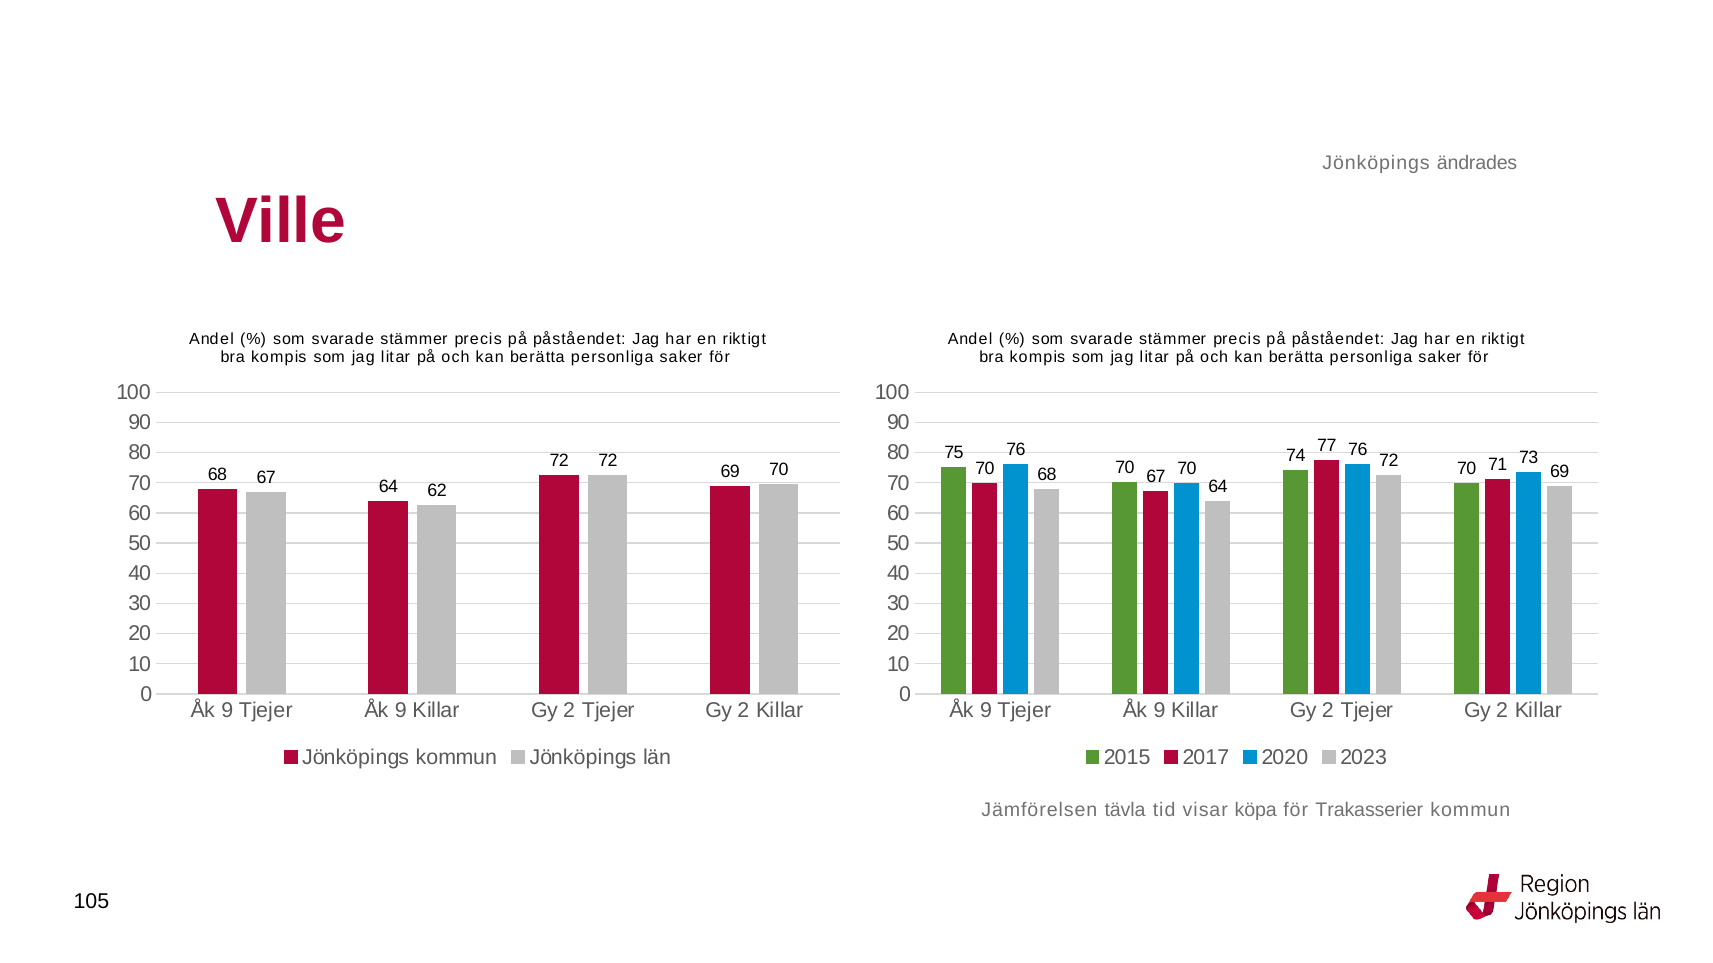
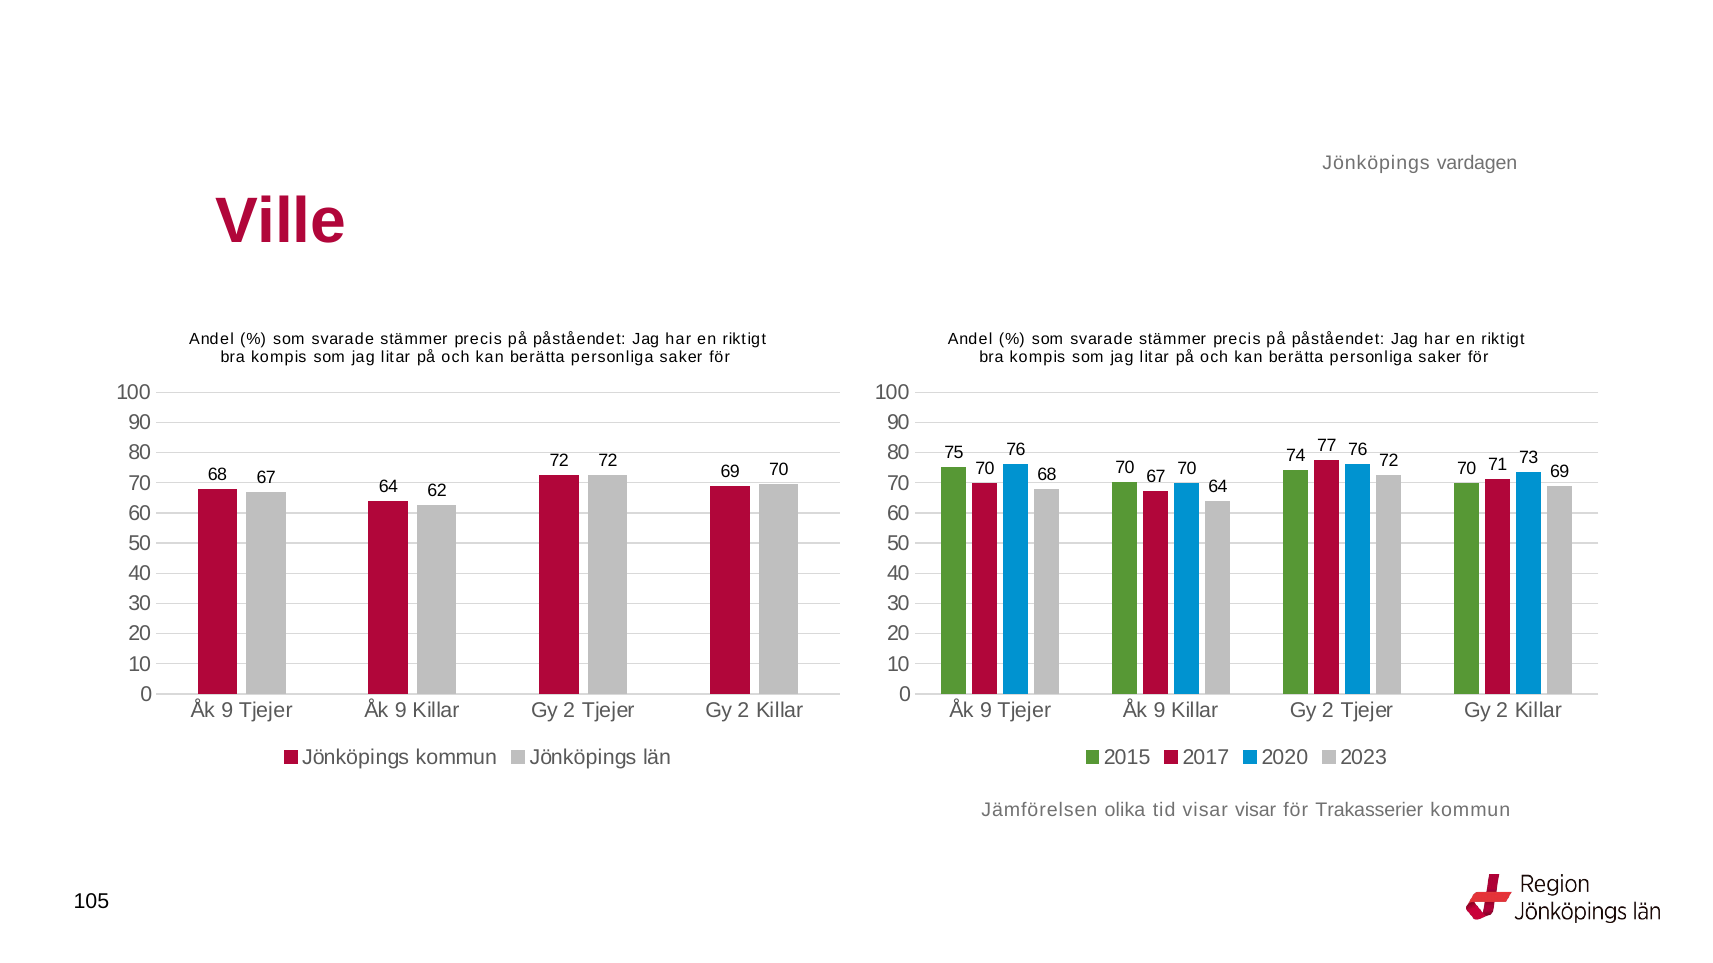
ändrades: ändrades -> vardagen
tävla: tävla -> olika
visar köpa: köpa -> visar
